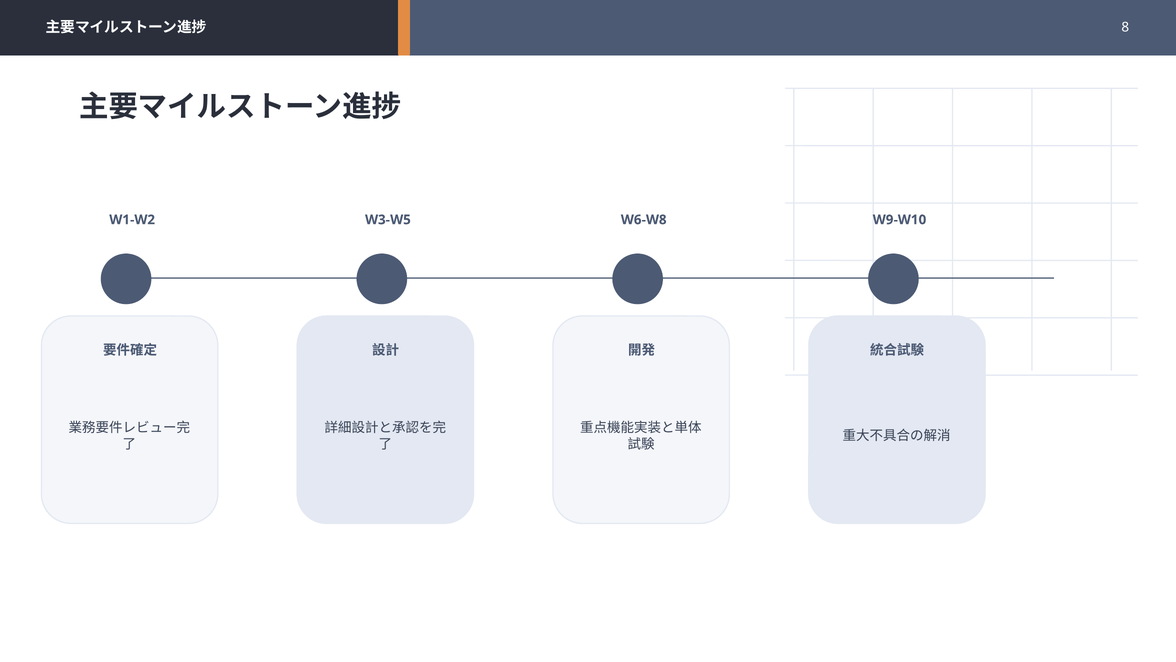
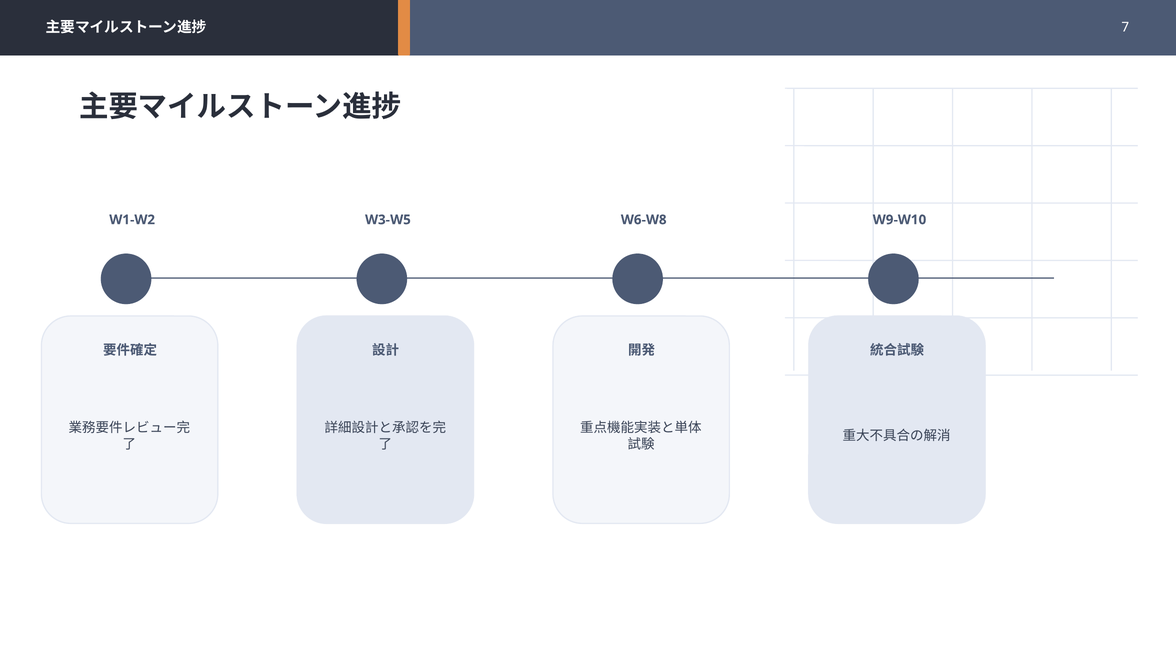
8: 8 -> 7
